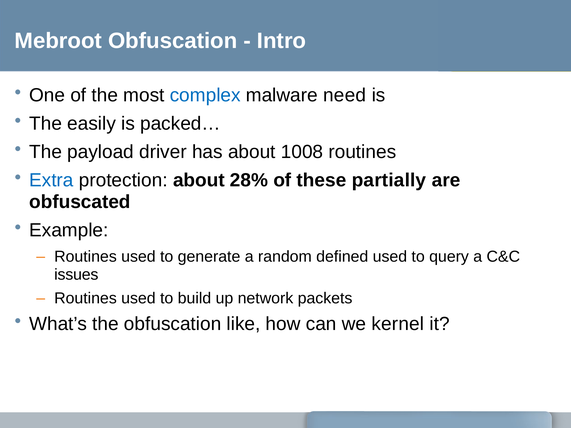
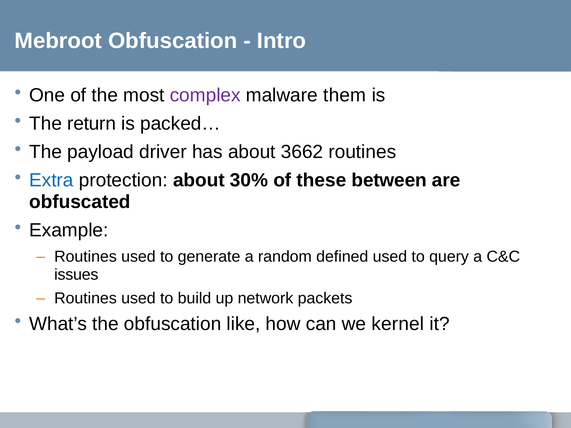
complex colour: blue -> purple
need: need -> them
easily: easily -> return
1008: 1008 -> 3662
28%: 28% -> 30%
partially: partially -> between
